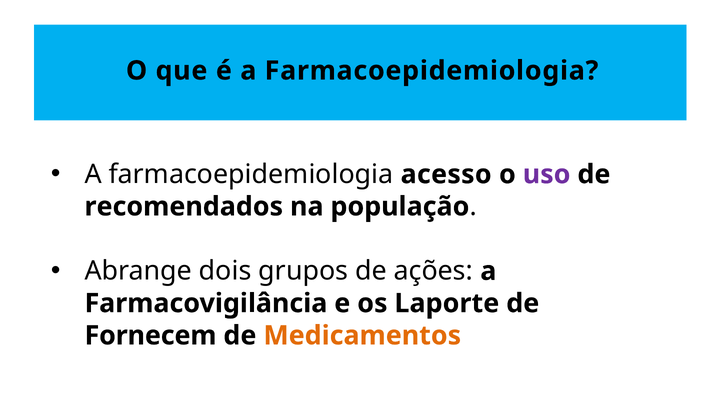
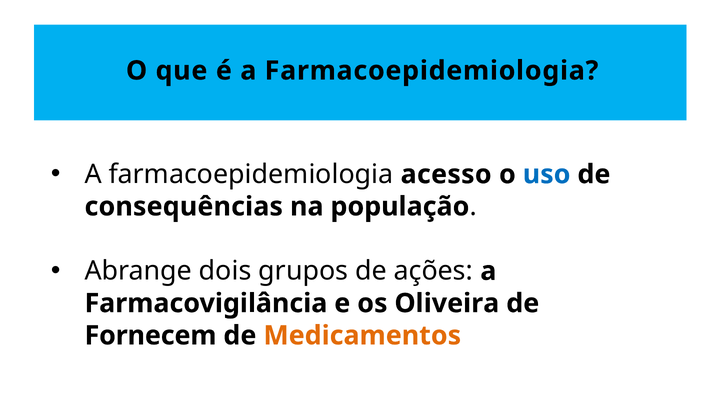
uso colour: purple -> blue
recomendados: recomendados -> consequências
Laporte: Laporte -> Oliveira
